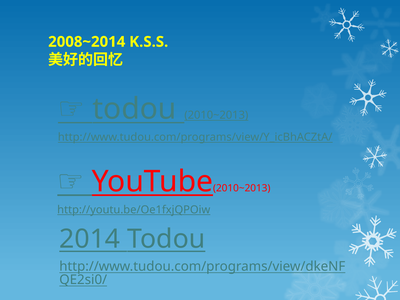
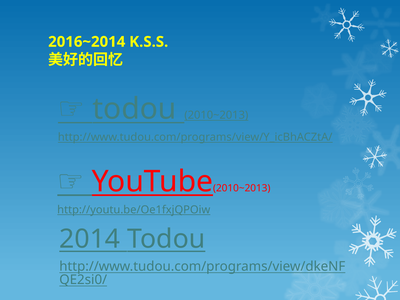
2008~2014: 2008~2014 -> 2016~2014
